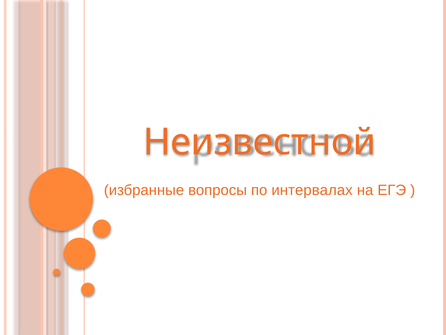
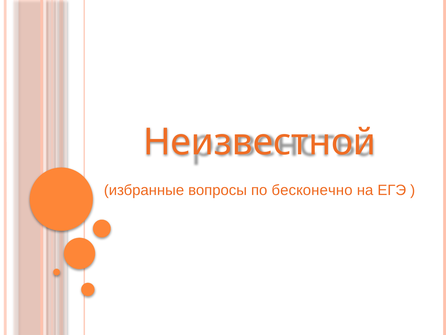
интервалах: интервалах -> бесконечно
